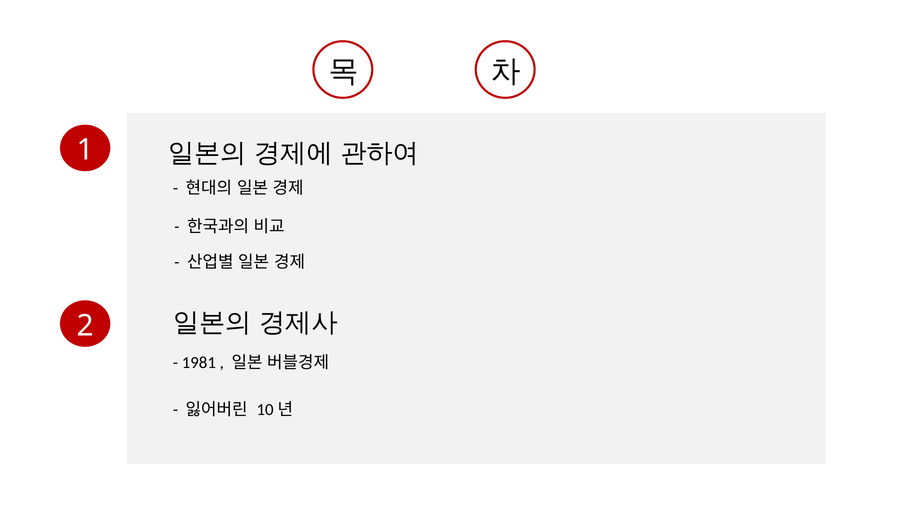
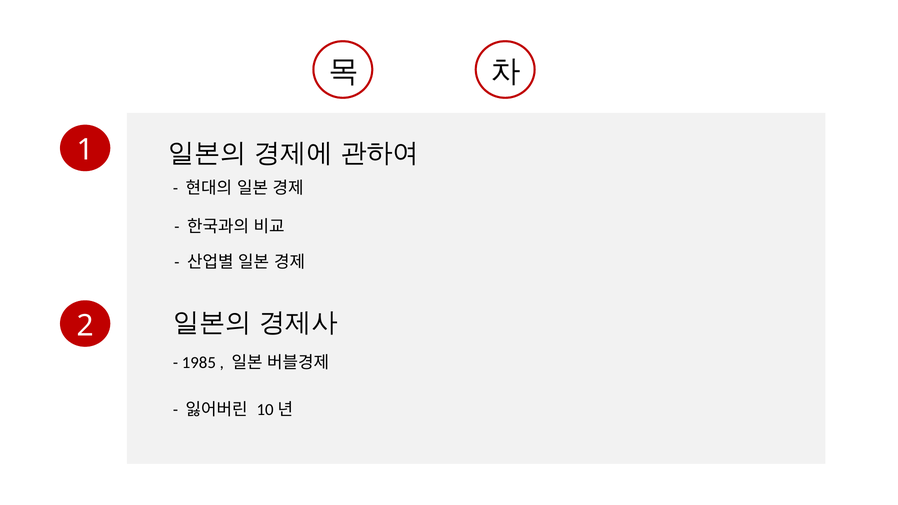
1981: 1981 -> 1985
